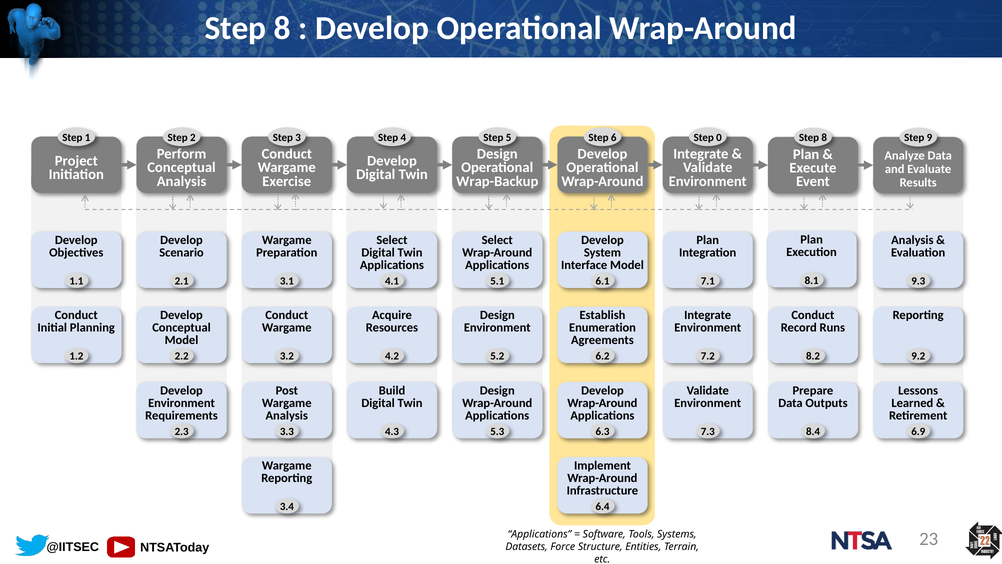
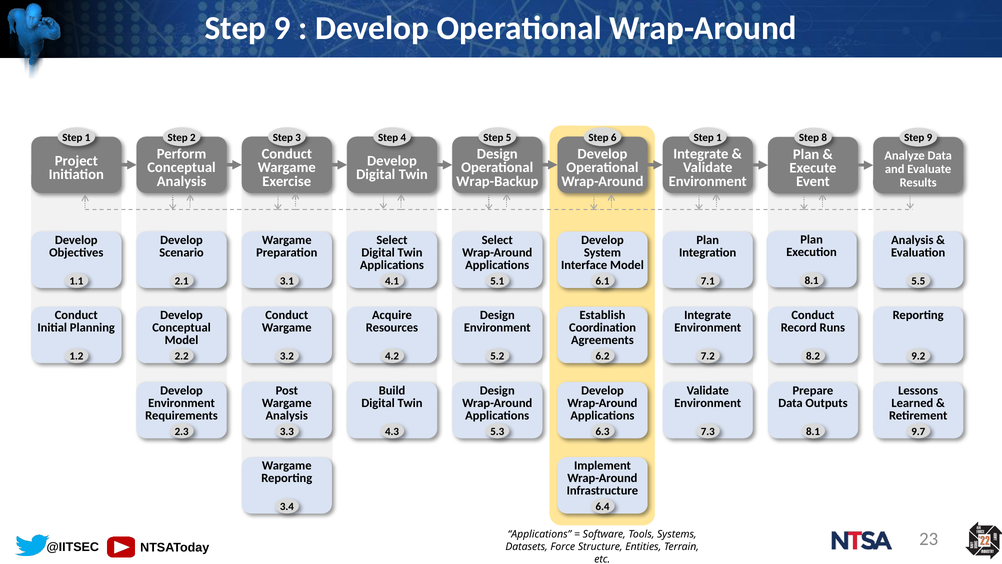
8 at (282, 28): 8 -> 9
0 at (719, 137): 0 -> 1
9.3: 9.3 -> 5.5
Enumeration: Enumeration -> Coordination
8.4 at (813, 431): 8.4 -> 8.1
6.9: 6.9 -> 9.7
